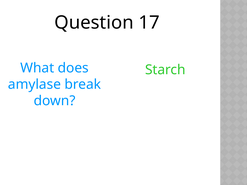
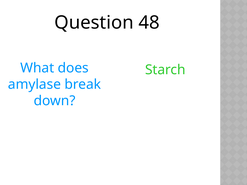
17: 17 -> 48
